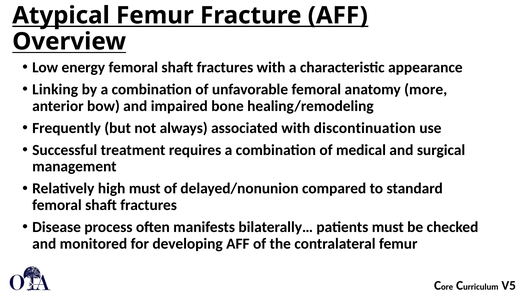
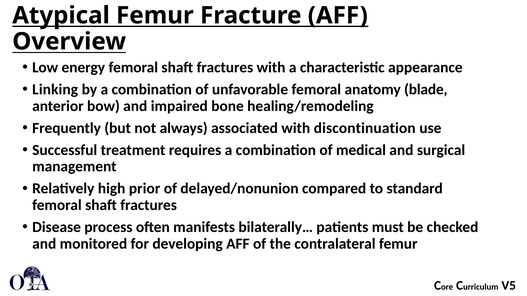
more: more -> blade
high must: must -> prior
